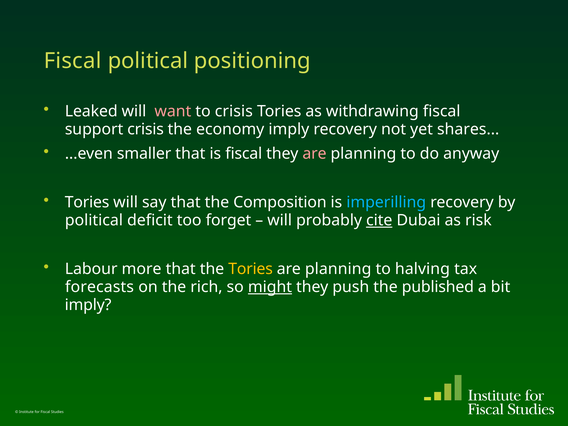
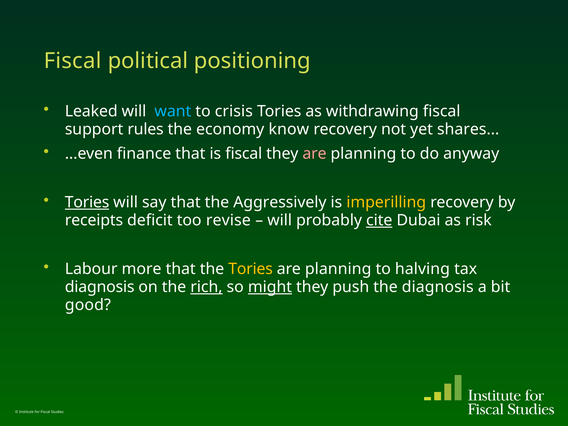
want colour: pink -> light blue
support crisis: crisis -> rules
economy imply: imply -> know
smaller: smaller -> finance
Tories at (87, 202) underline: none -> present
Composition: Composition -> Aggressively
imperilling colour: light blue -> yellow
political at (94, 220): political -> receipts
forget: forget -> revise
forecasts at (100, 287): forecasts -> diagnosis
rich underline: none -> present
the published: published -> diagnosis
imply at (88, 305): imply -> good
